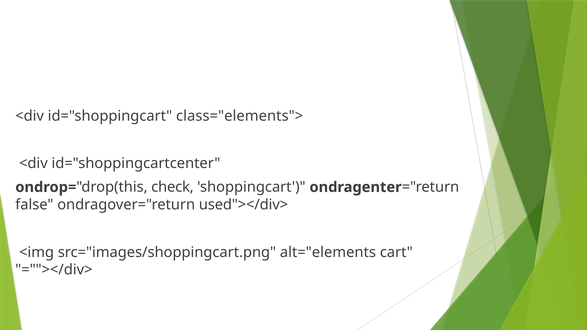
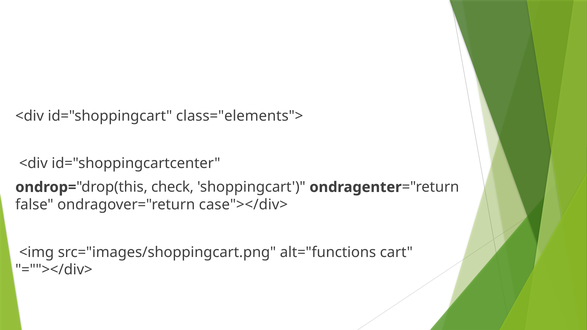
used"></div>: used"></div> -> case"></div>
alt="elements: alt="elements -> alt="functions
